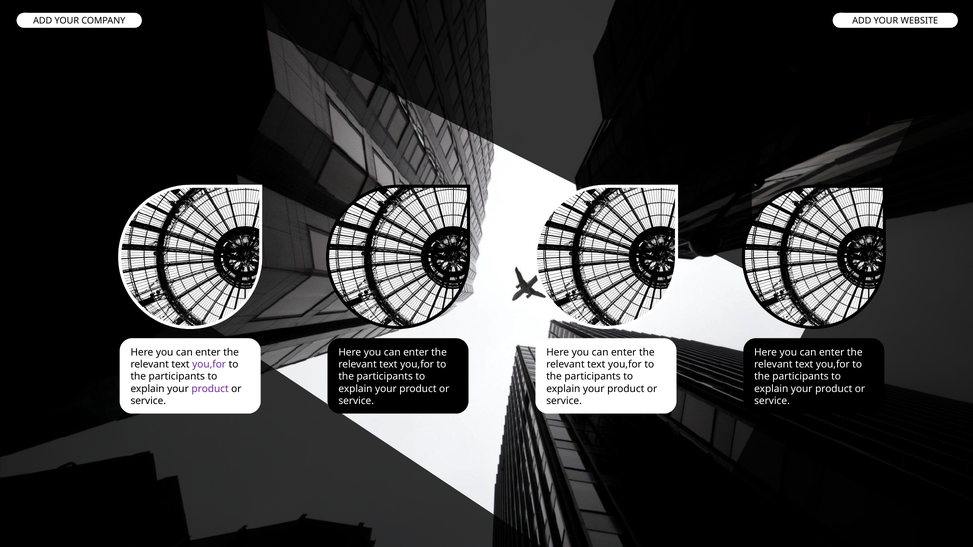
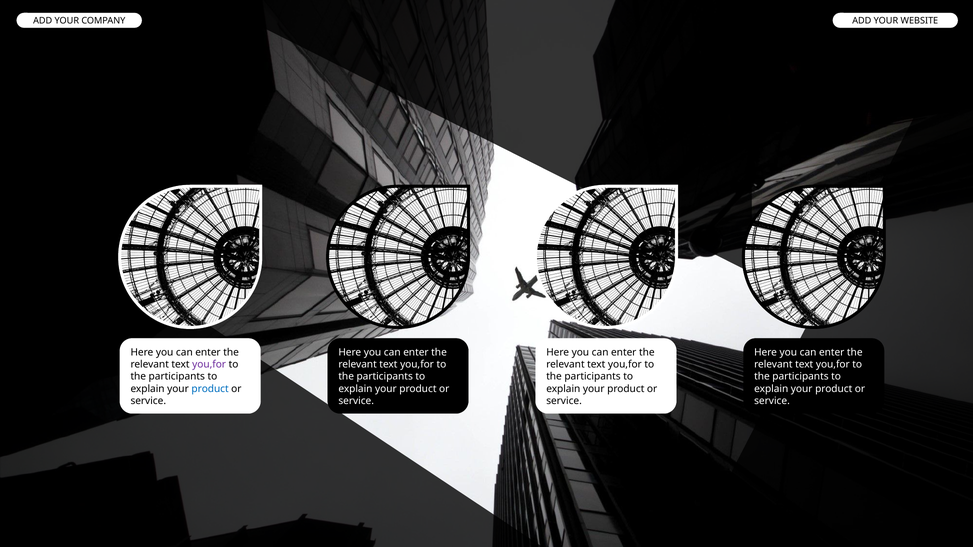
product at (210, 388) colour: purple -> blue
